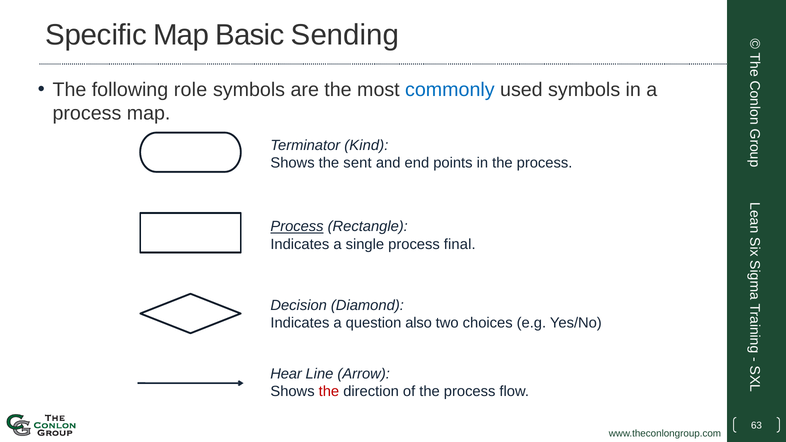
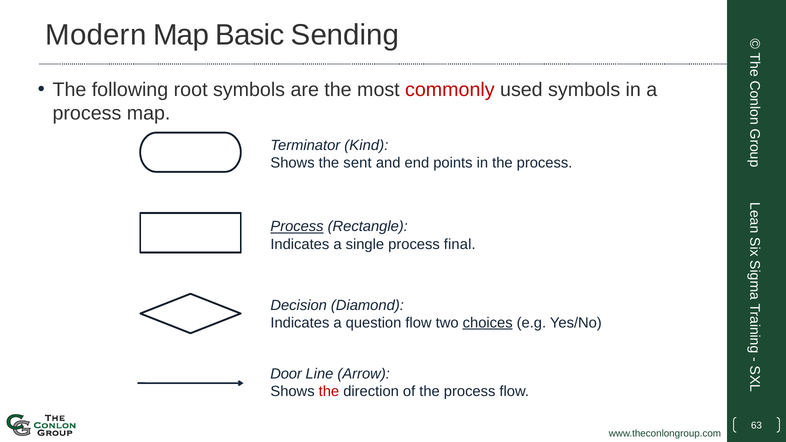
Specific: Specific -> Modern
role: role -> root
commonly colour: blue -> red
question also: also -> flow
choices underline: none -> present
Hear: Hear -> Door
